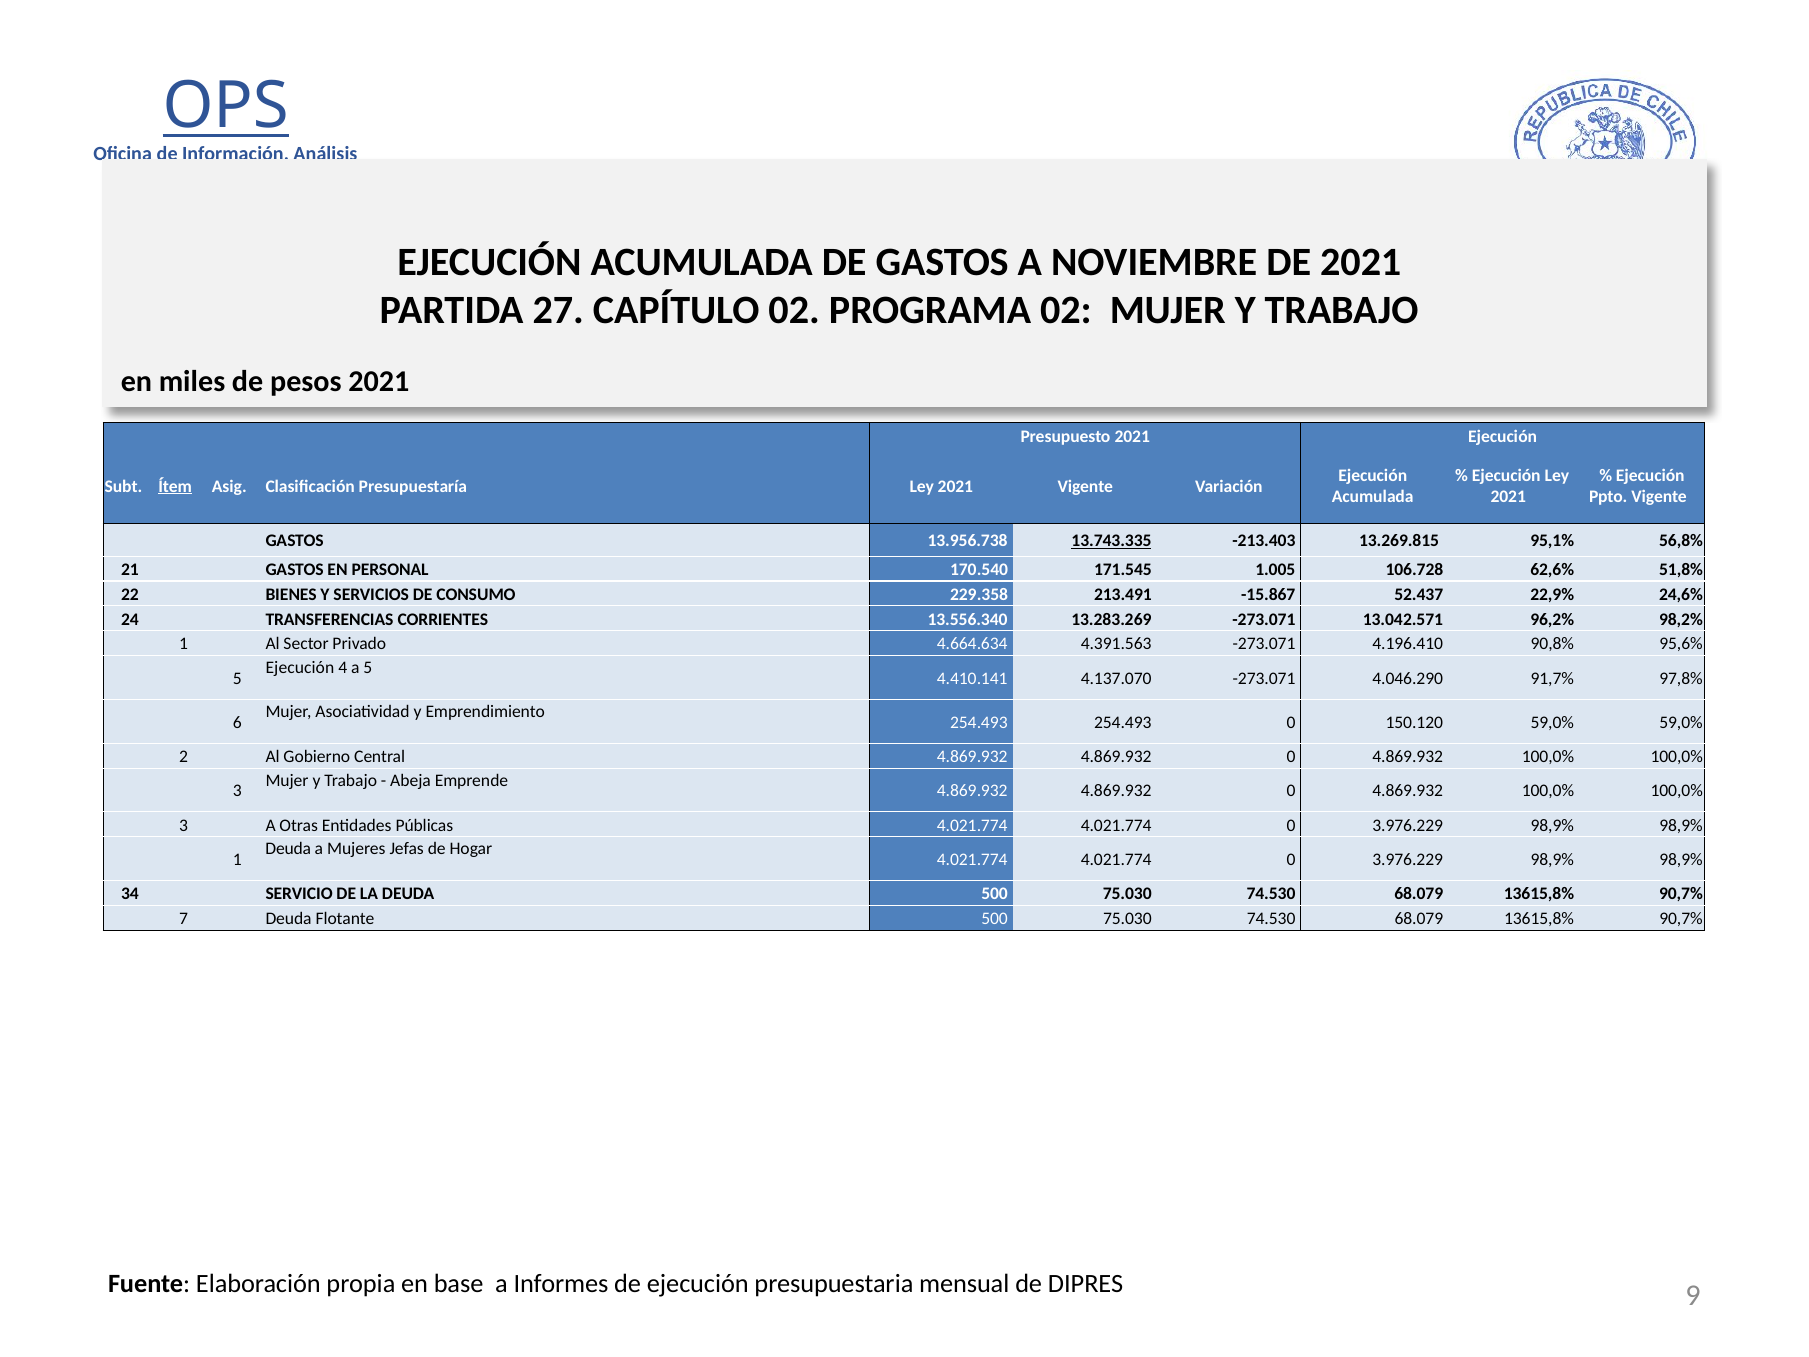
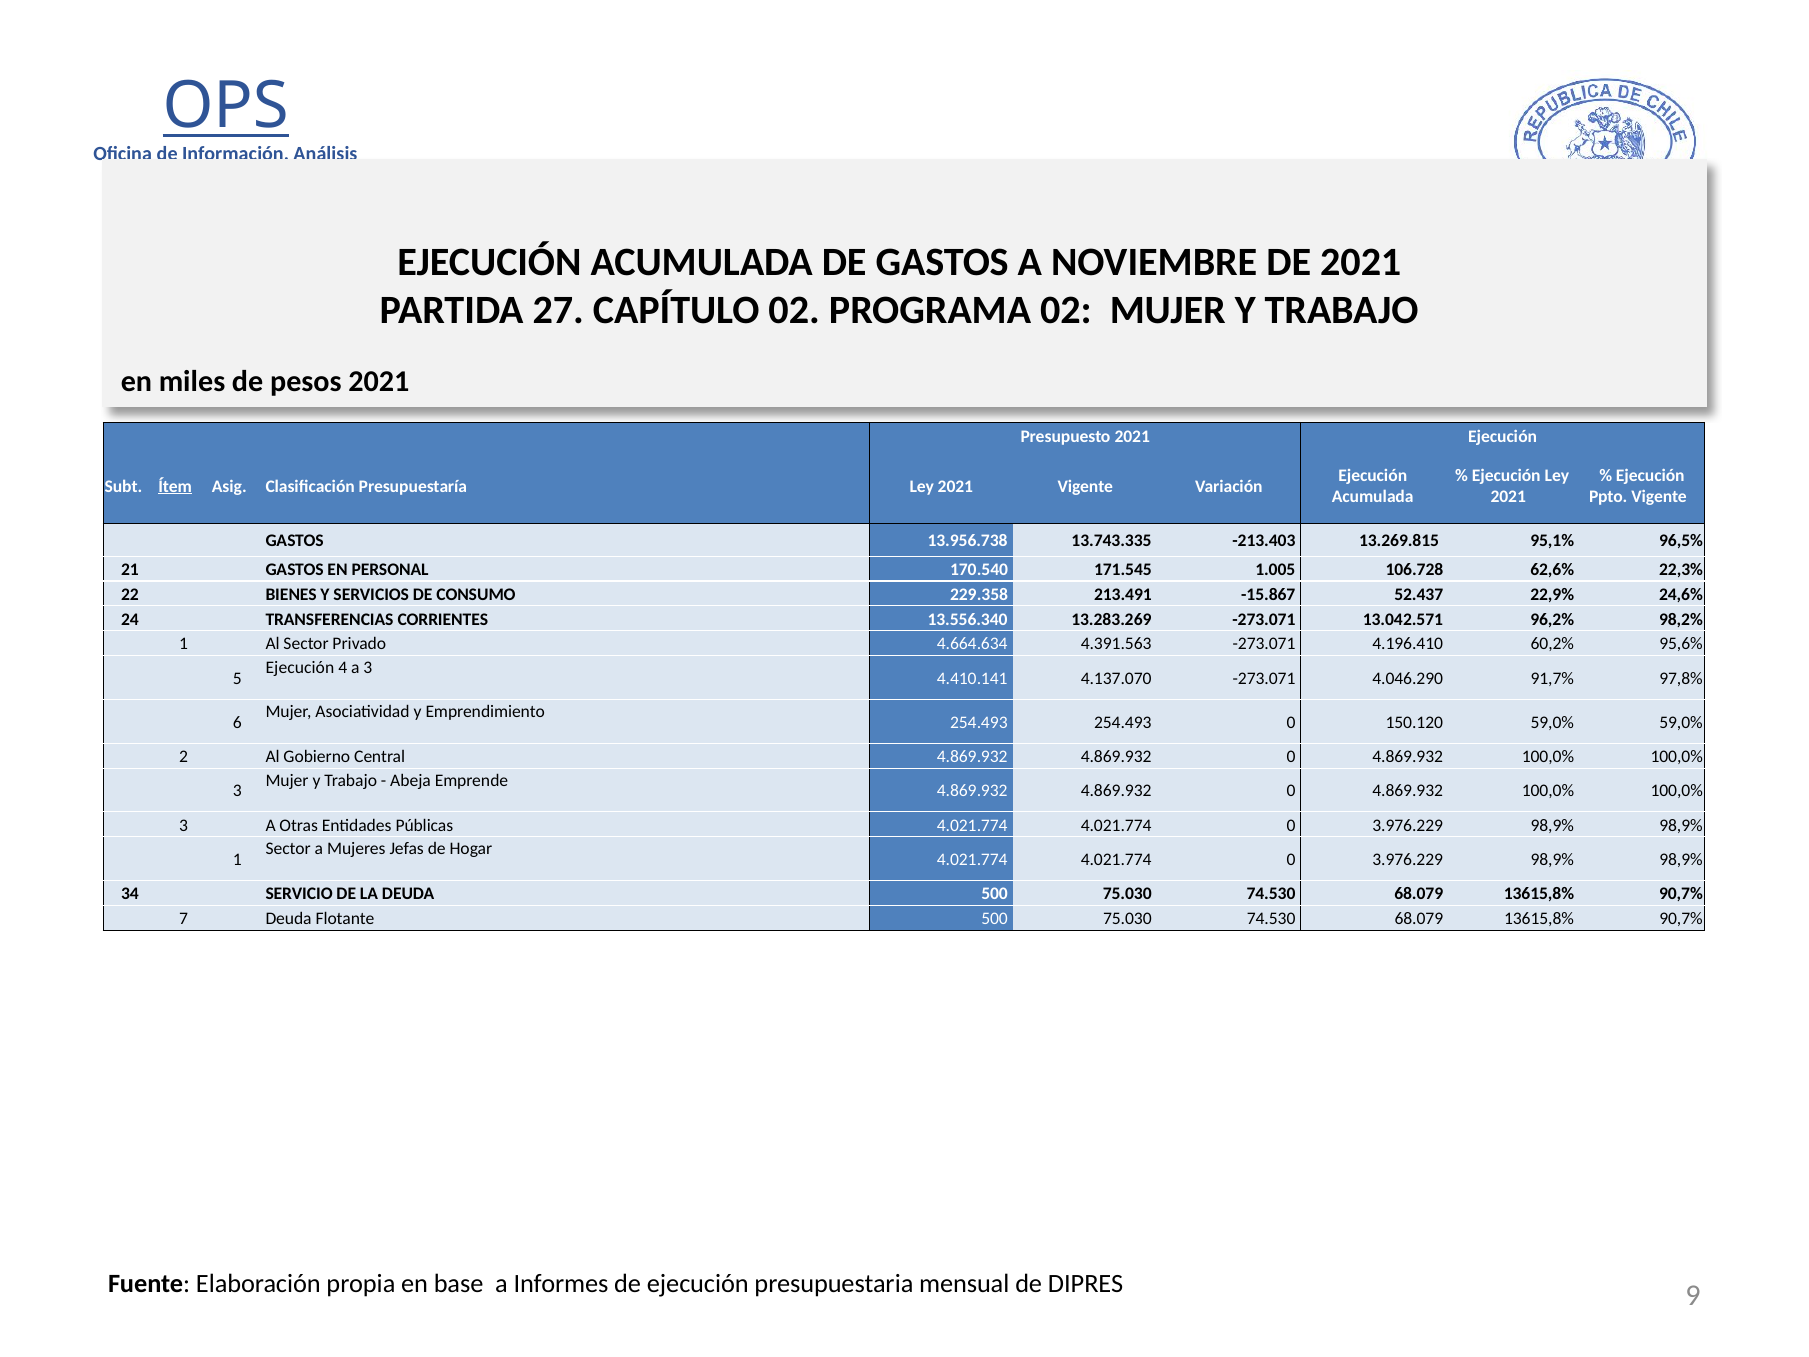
13.743.335 underline: present -> none
56,8%: 56,8% -> 96,5%
51,8%: 51,8% -> 22,3%
90,8%: 90,8% -> 60,2%
a 5: 5 -> 3
Deuda at (288, 849): Deuda -> Sector
